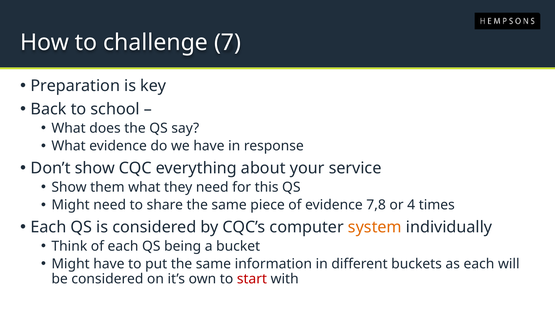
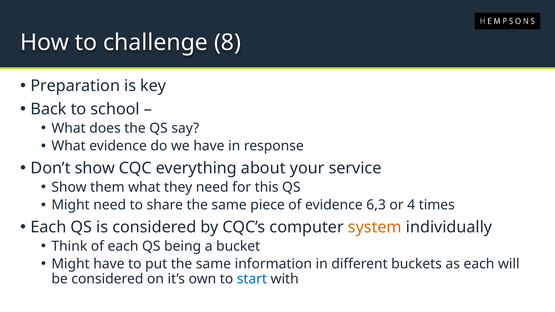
7: 7 -> 8
7,8: 7,8 -> 6,3
start colour: red -> blue
